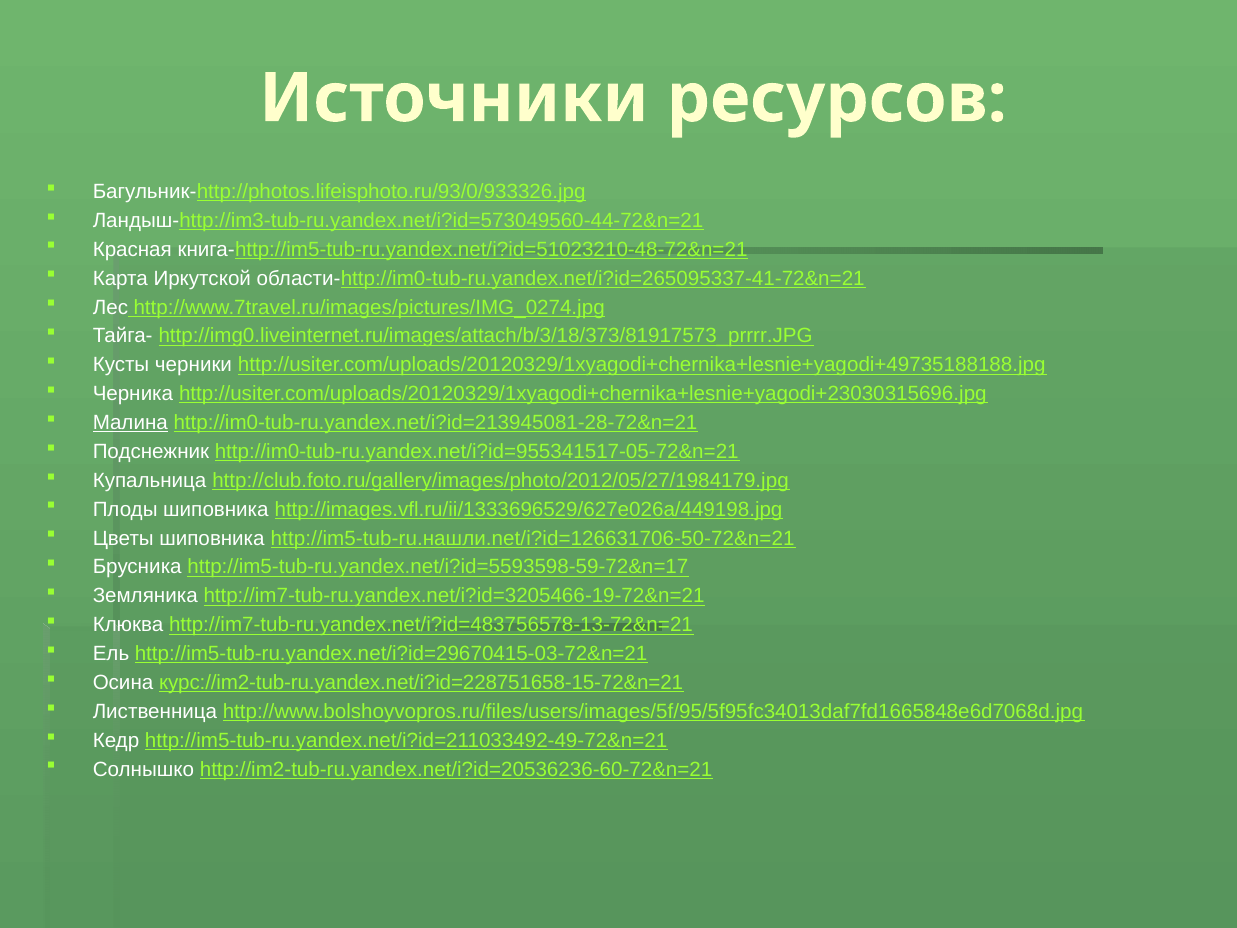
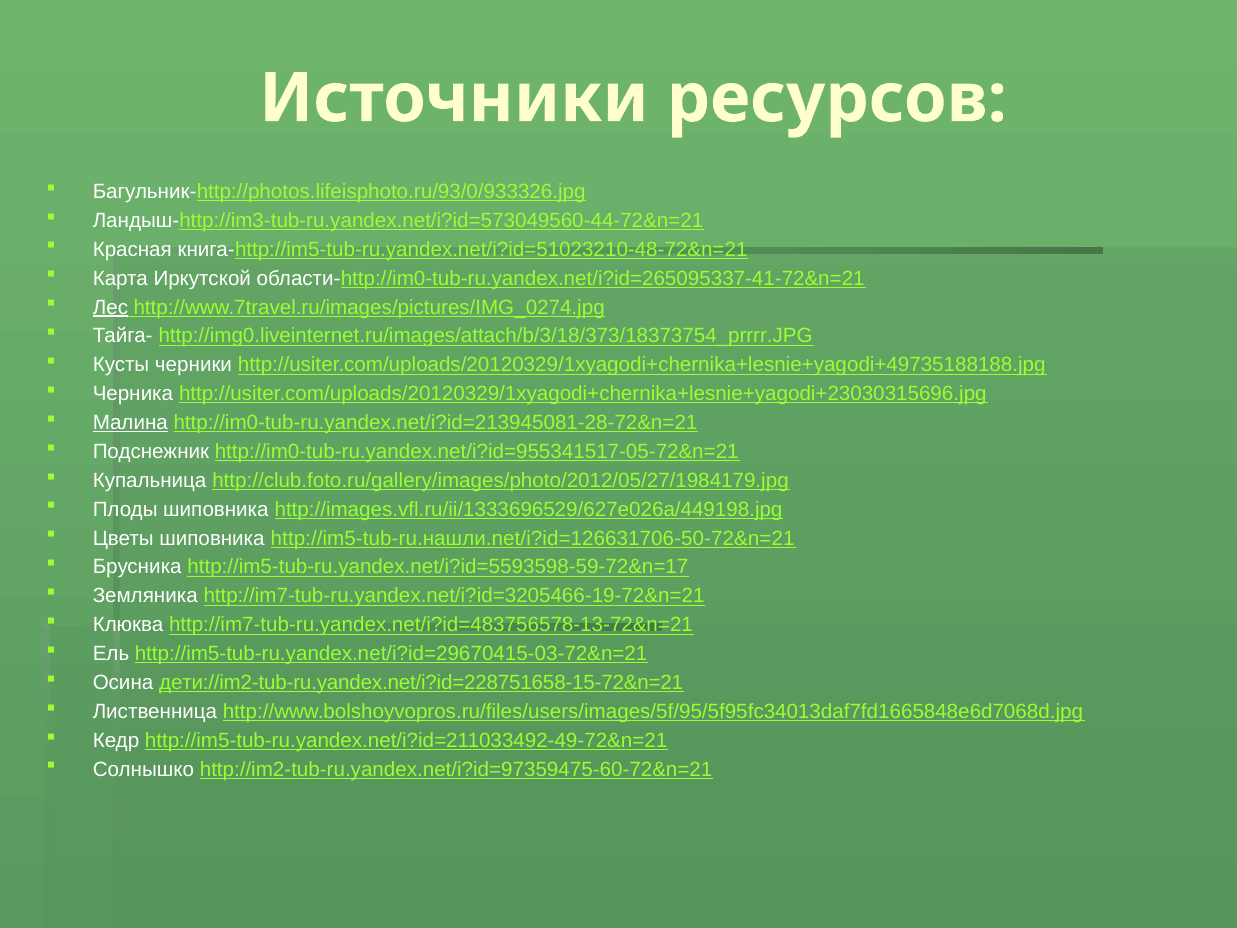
Лес underline: none -> present
http://img0.liveinternet.ru/images/attach/b/3/18/373/81917573_prrrr.JPG: http://img0.liveinternet.ru/images/attach/b/3/18/373/81917573_prrrr.JPG -> http://img0.liveinternet.ru/images/attach/b/3/18/373/18373754_prrrr.JPG
курс://im2-tub-ru.yandex.net/i?id=228751658-15-72&n=21: курс://im2-tub-ru.yandex.net/i?id=228751658-15-72&n=21 -> дети://im2-tub-ru.yandex.net/i?id=228751658-15-72&n=21
http://im2-tub-ru.yandex.net/i?id=20536236-60-72&n=21: http://im2-tub-ru.yandex.net/i?id=20536236-60-72&n=21 -> http://im2-tub-ru.yandex.net/i?id=97359475-60-72&n=21
